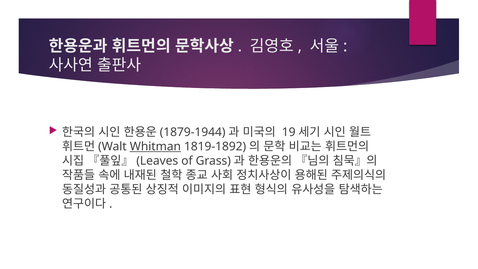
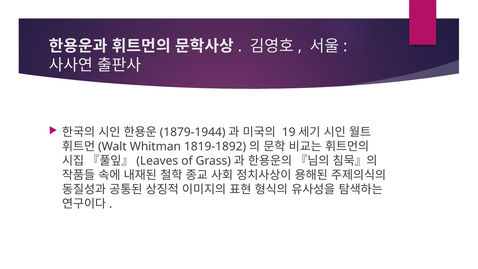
Whitman underline: present -> none
